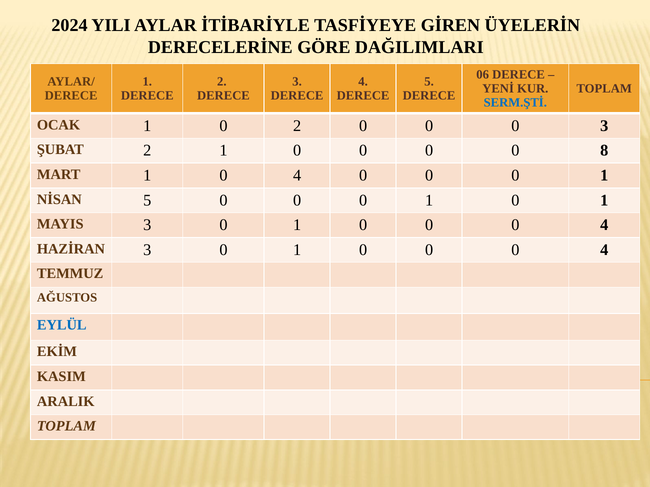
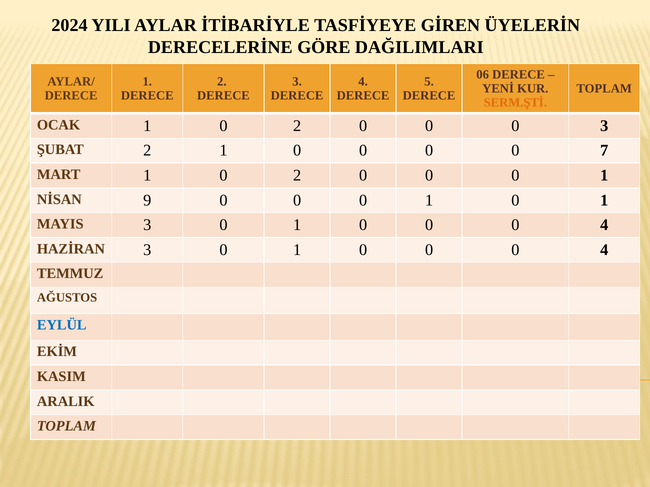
SERM.ŞTİ colour: blue -> orange
8: 8 -> 7
MART 1 0 4: 4 -> 2
NİSAN 5: 5 -> 9
